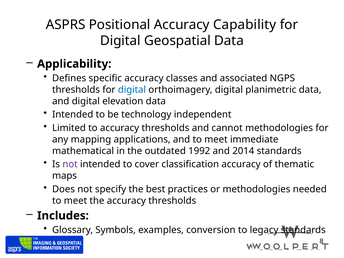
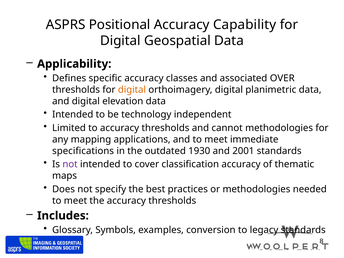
NGPS: NGPS -> OVER
digital at (132, 90) colour: blue -> orange
mathematical: mathematical -> specifications
1992: 1992 -> 1930
2014: 2014 -> 2001
